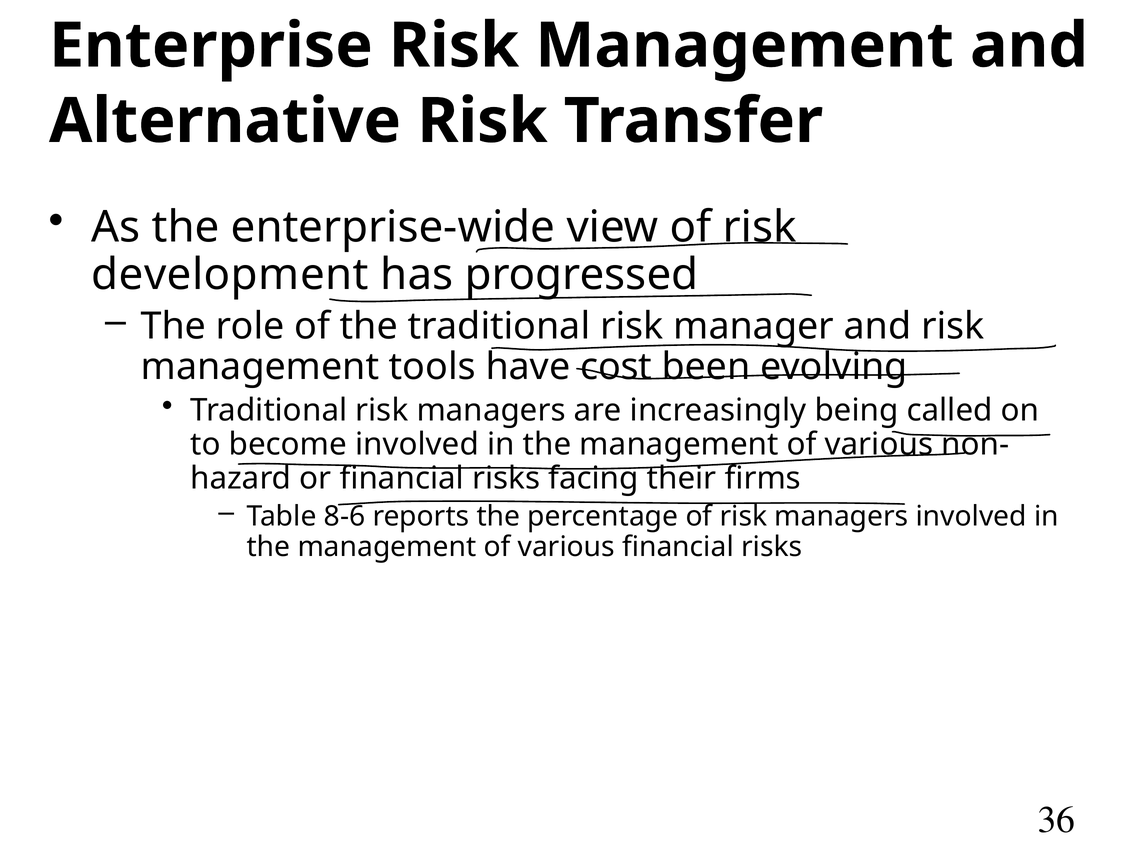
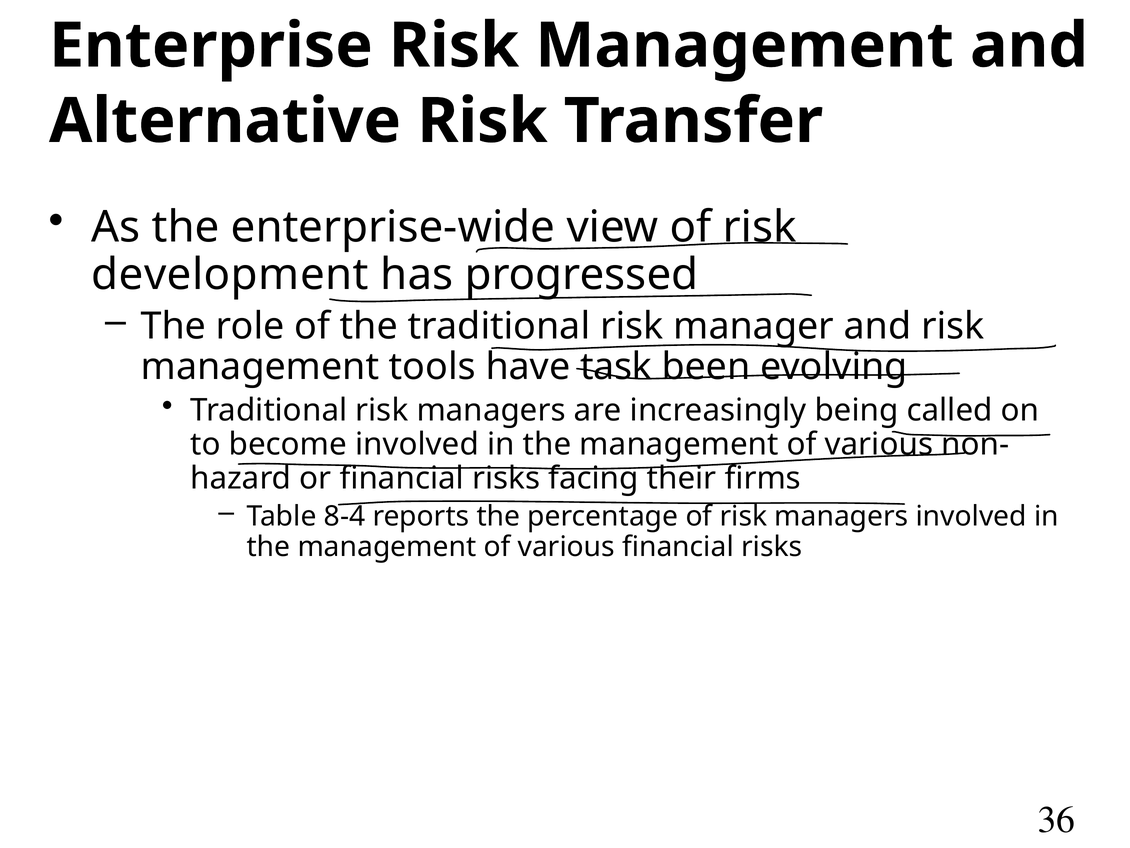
cost: cost -> task
8-6: 8-6 -> 8-4
